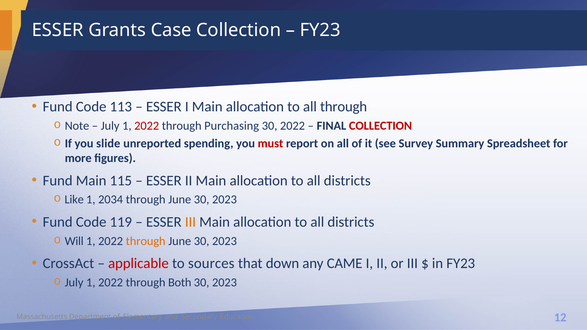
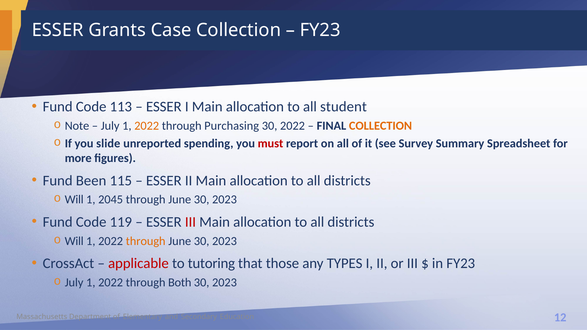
all through: through -> student
2022 at (147, 126) colour: red -> orange
COLLECTION at (381, 126) colour: red -> orange
Fund Main: Main -> Been
Like at (74, 200): Like -> Will
2034: 2034 -> 2045
III at (190, 222) colour: orange -> red
sources: sources -> tutoring
down: down -> those
CAME: CAME -> TYPES
